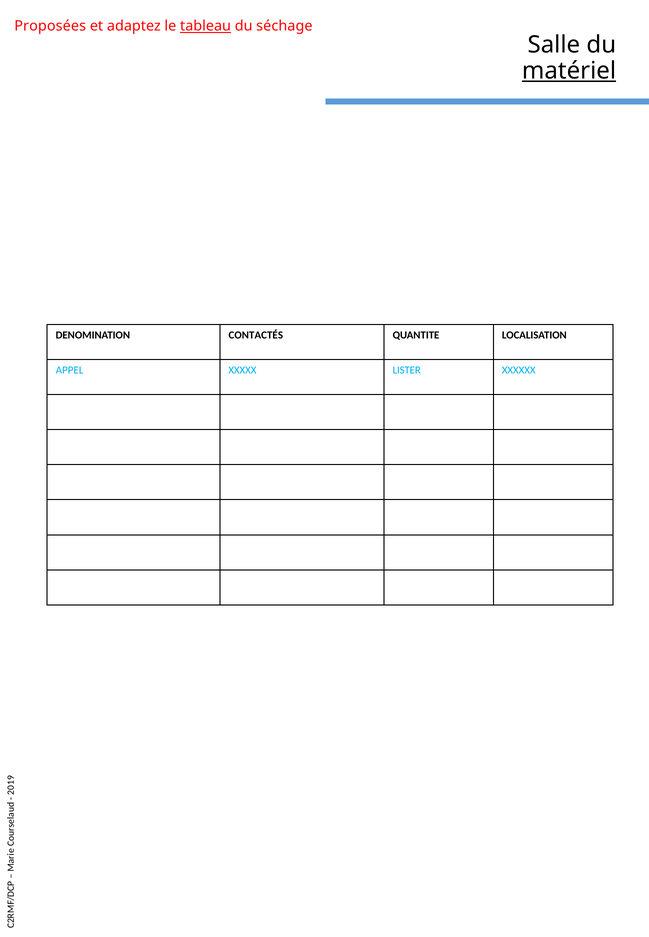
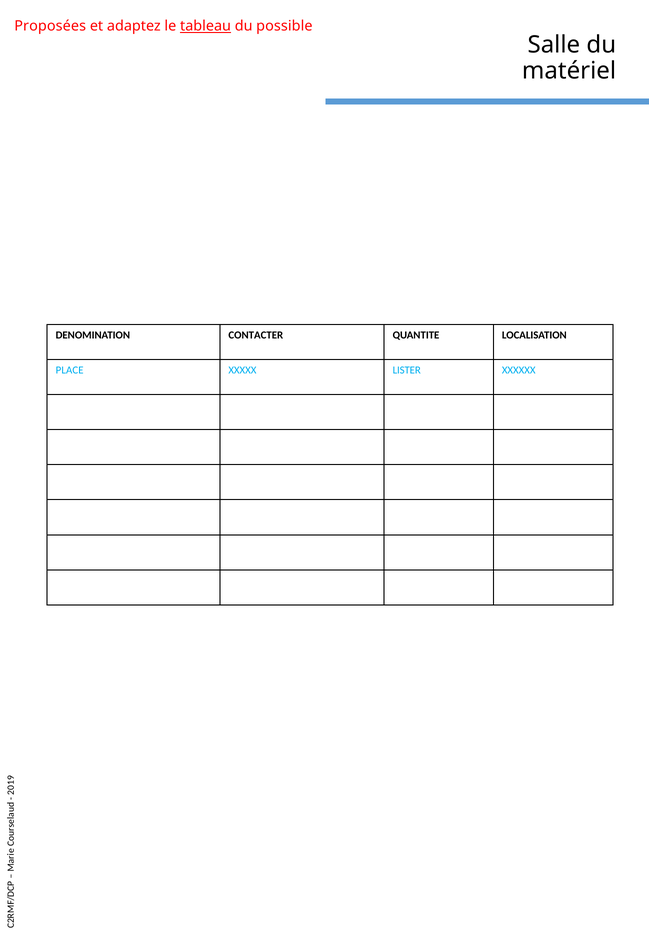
séchage: séchage -> possible
matériel underline: present -> none
CONTACTÉS: CONTACTÉS -> CONTACTER
APPEL: APPEL -> PLACE
